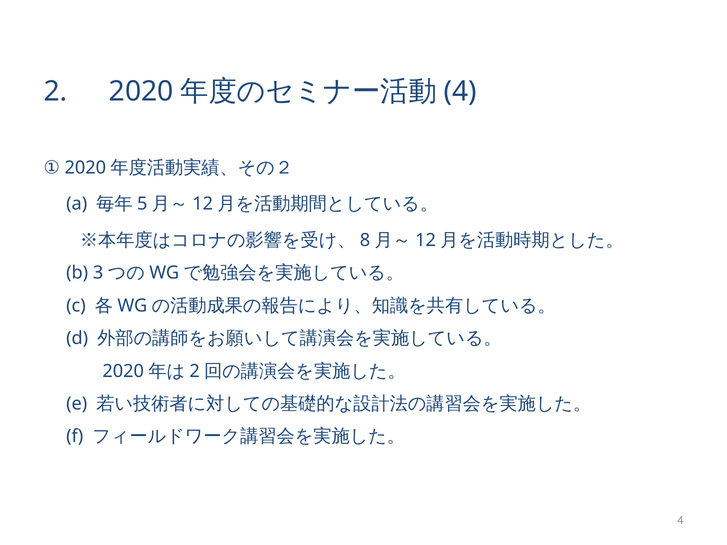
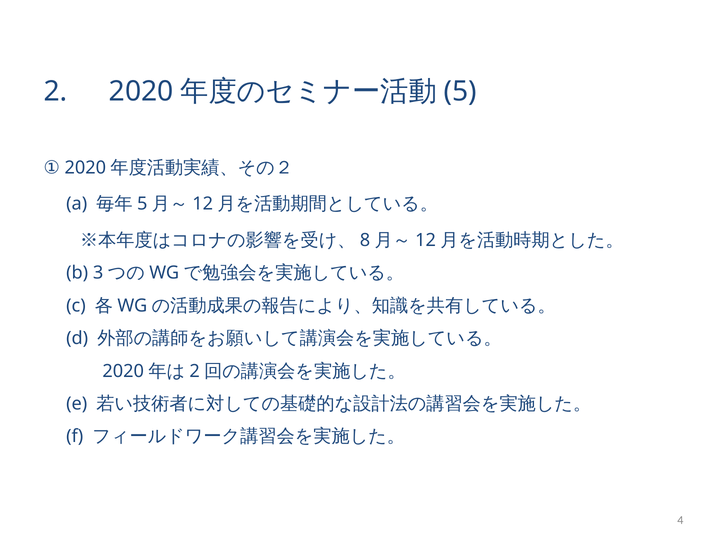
4 at (460, 91): 4 -> 5
